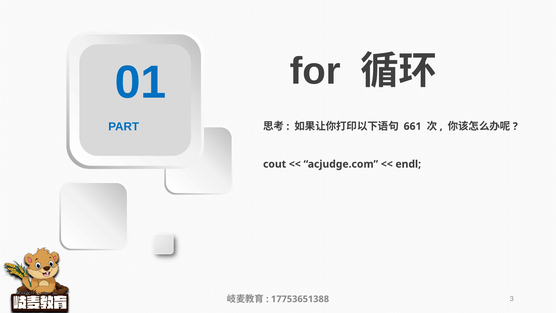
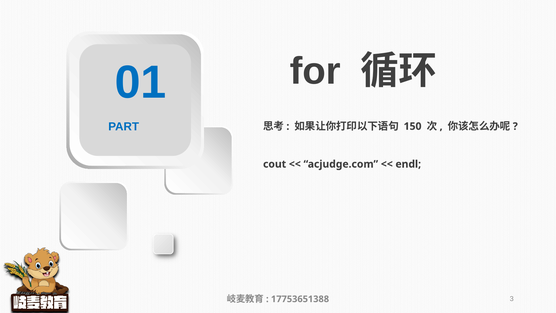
661: 661 -> 150
